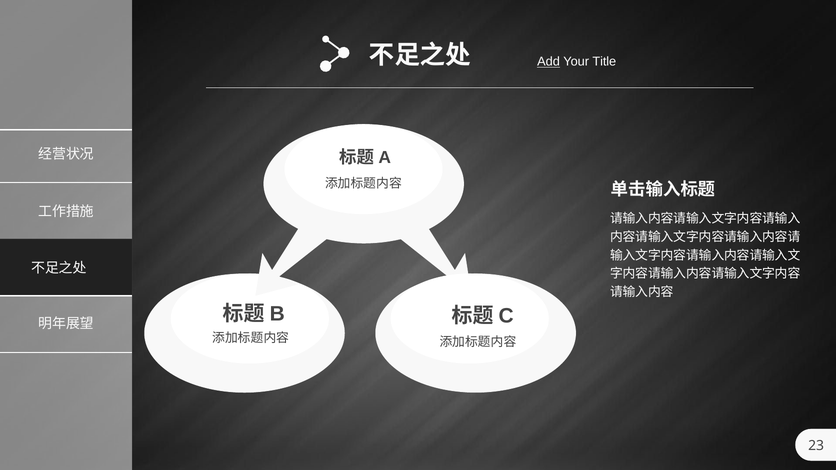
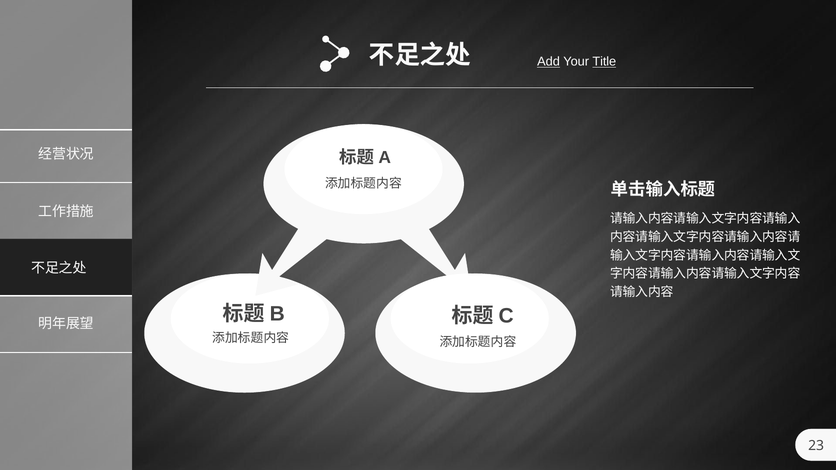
Title underline: none -> present
